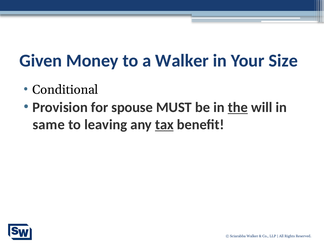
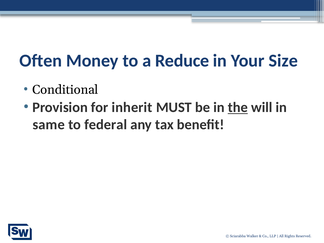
Given: Given -> Often
a Walker: Walker -> Reduce
spouse: spouse -> inherit
leaving: leaving -> federal
tax underline: present -> none
